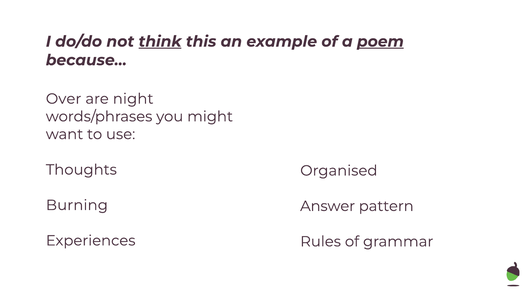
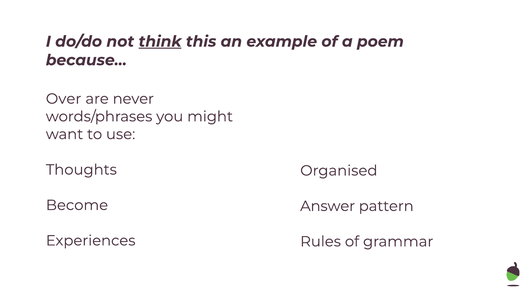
poem underline: present -> none
night: night -> never
Burning: Burning -> Become
